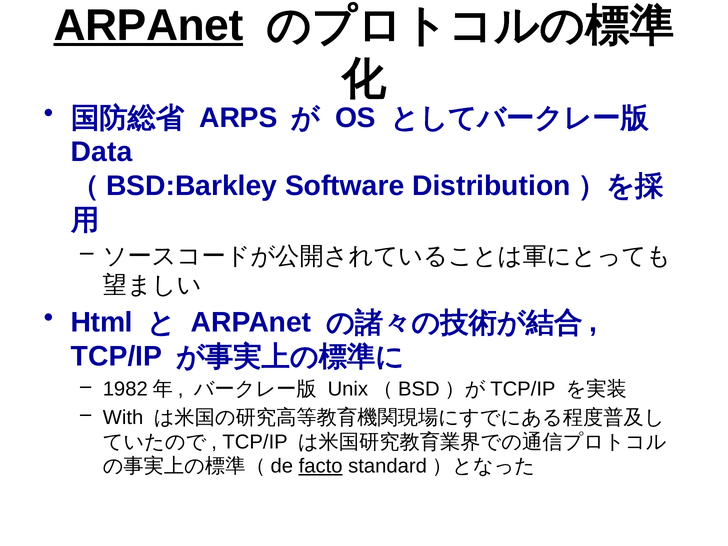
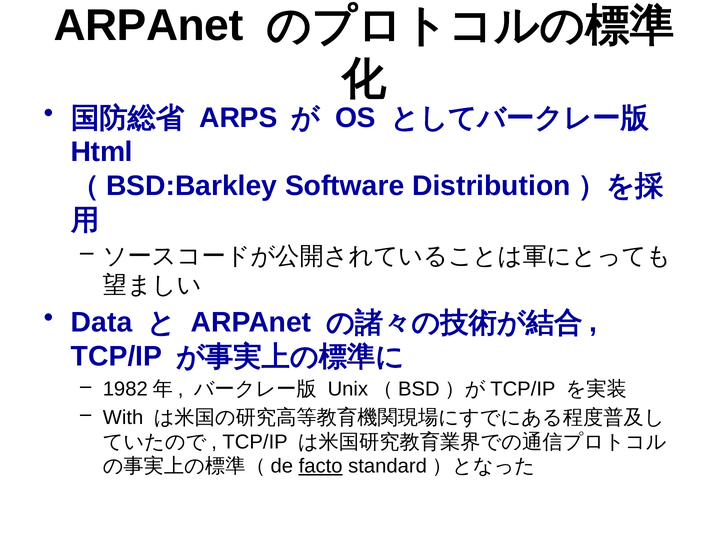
ARPAnet at (149, 25) underline: present -> none
Data: Data -> Html
Html: Html -> Data
